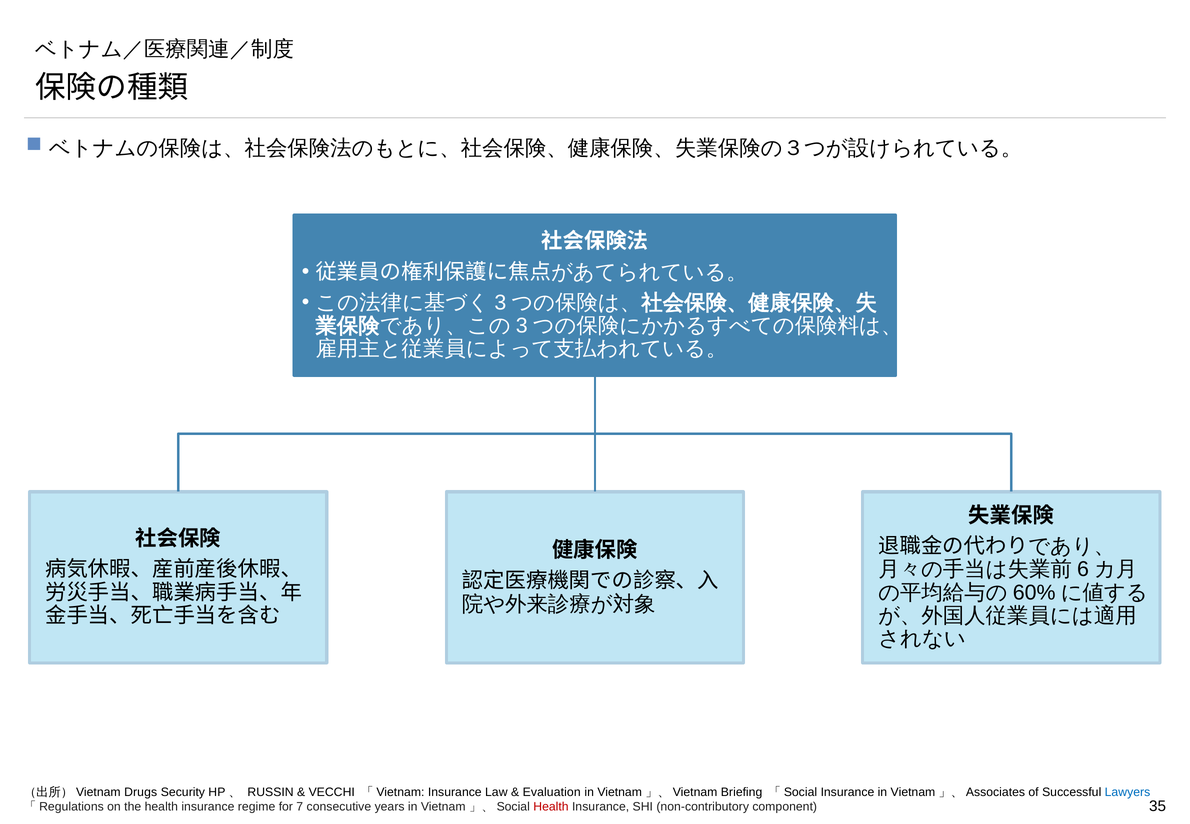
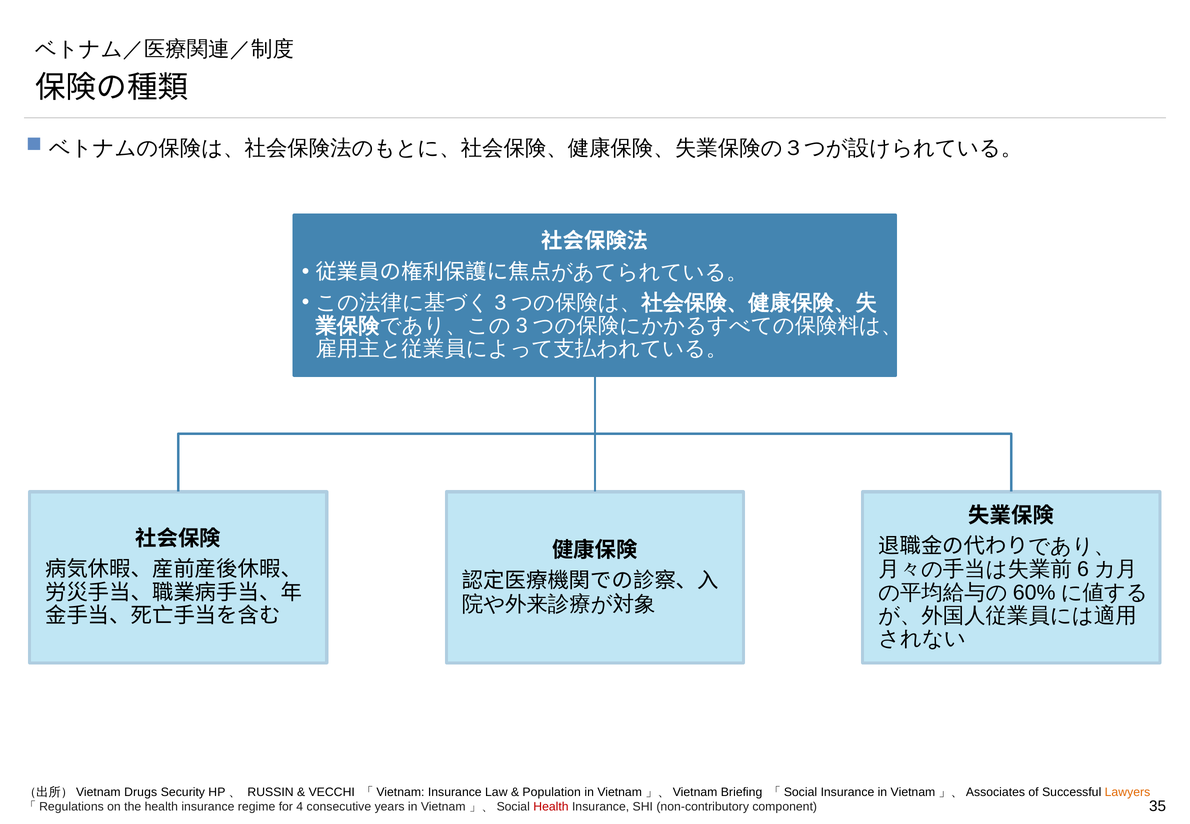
Evaluation: Evaluation -> Population
Lawyers colour: blue -> orange
7: 7 -> 4
